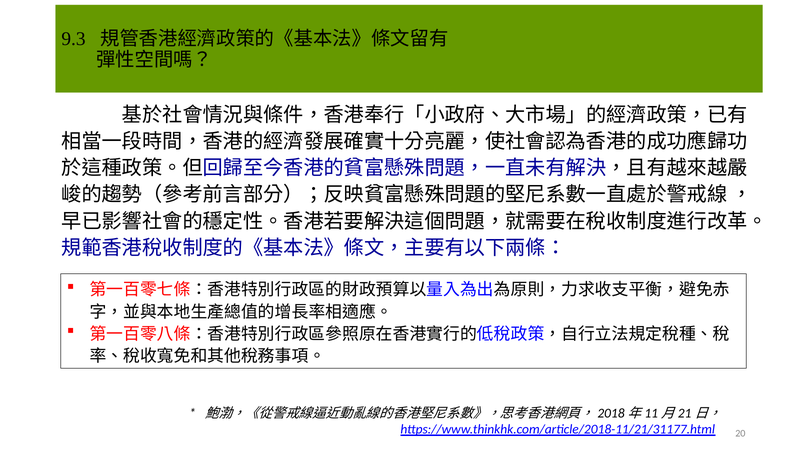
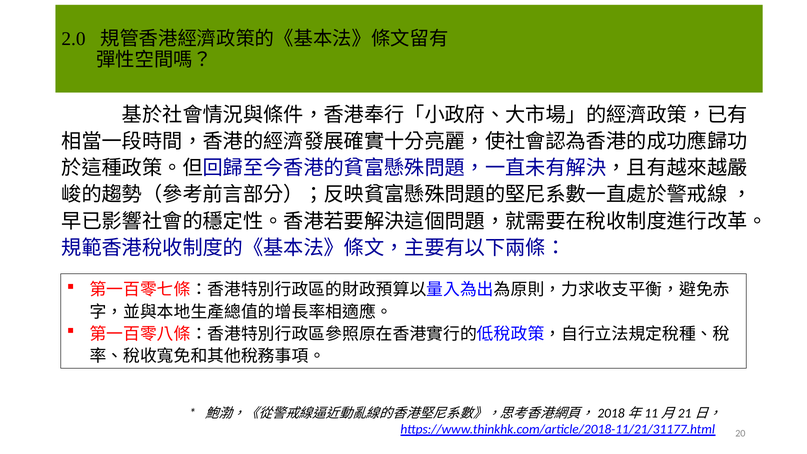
9.3: 9.3 -> 2.0
